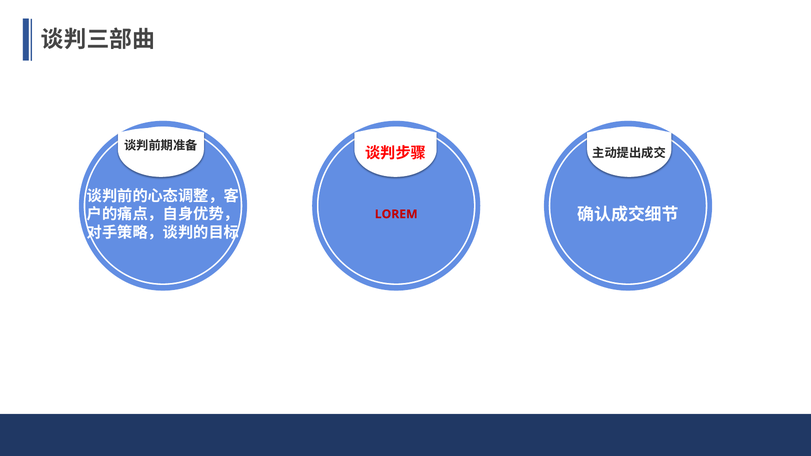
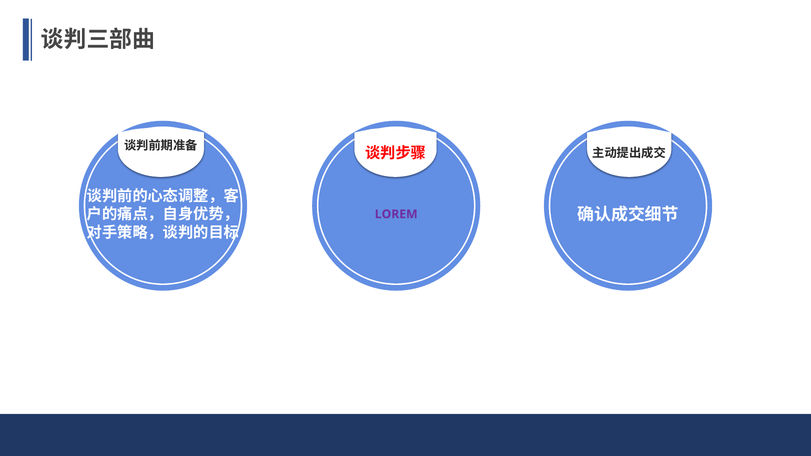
LOREM colour: red -> purple
